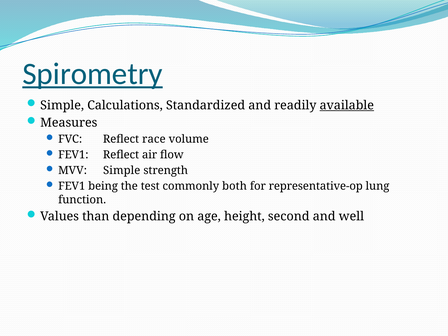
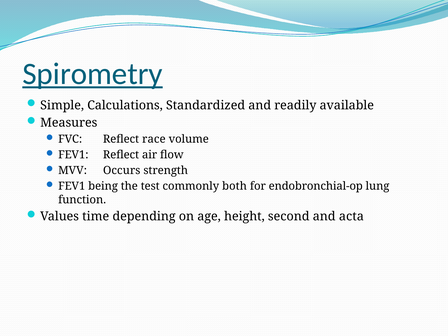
available underline: present -> none
MVV Simple: Simple -> Occurs
representative-op: representative-op -> endobronchial-op
than: than -> time
well: well -> acta
